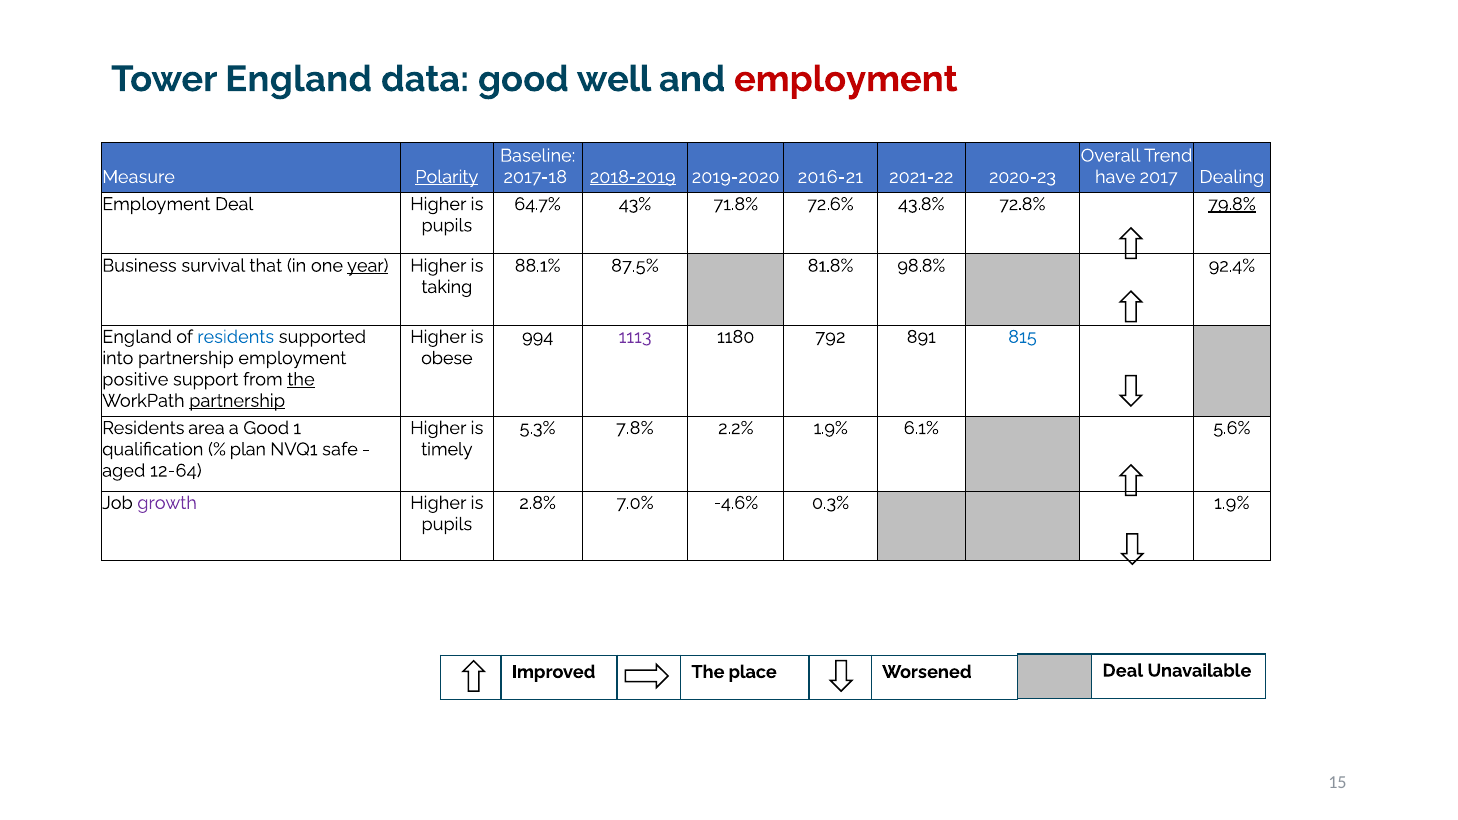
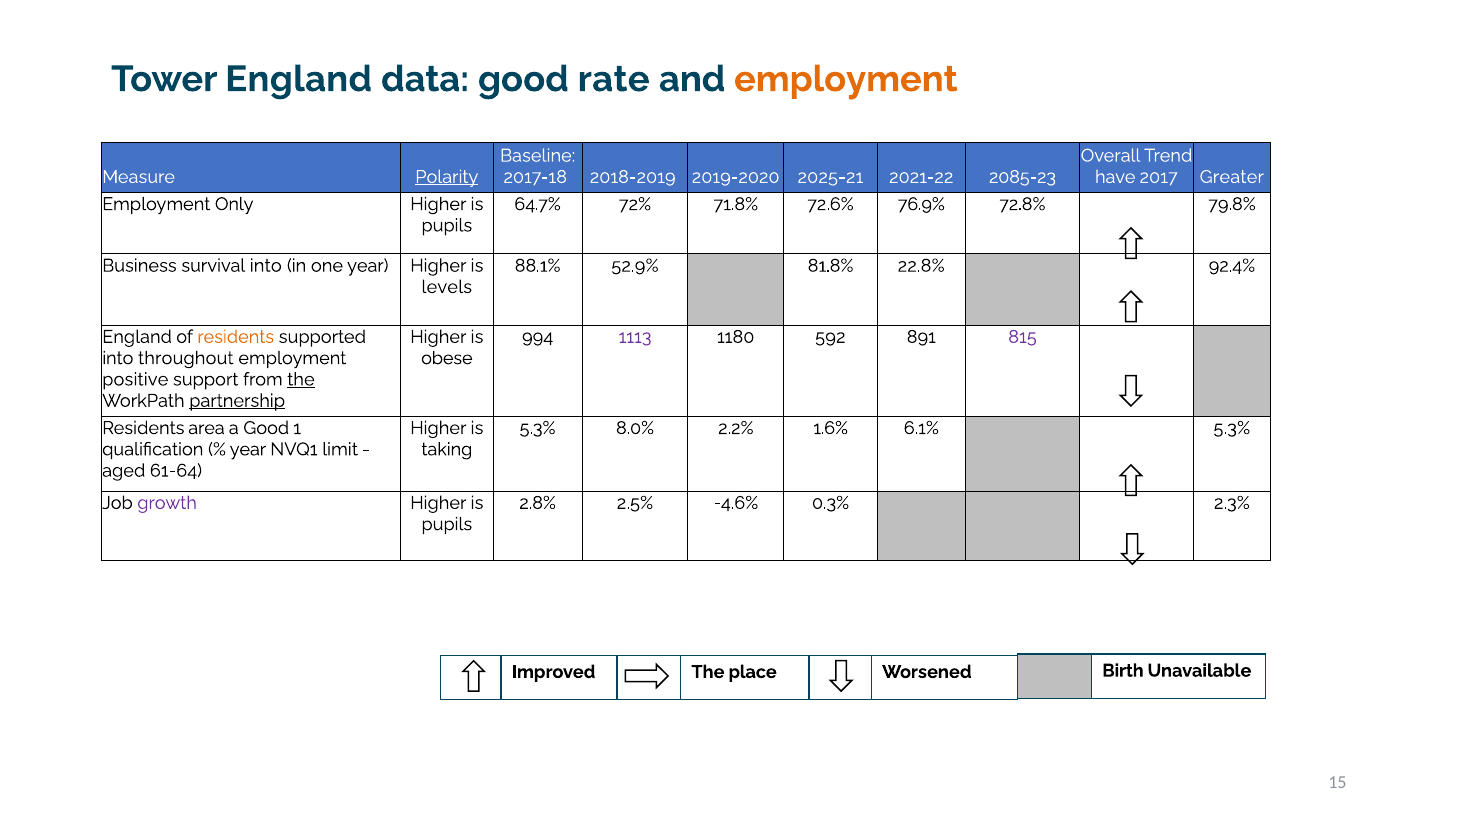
well: well -> rate
employment at (846, 79) colour: red -> orange
2018-2019 underline: present -> none
2016-21: 2016-21 -> 2025-21
2020-23: 2020-23 -> 2085-23
Dealing: Dealing -> Greater
Employment Deal: Deal -> Only
43%: 43% -> 72%
43.8%: 43.8% -> 76.9%
79.8% underline: present -> none
survival that: that -> into
year at (368, 266) underline: present -> none
87.5%: 87.5% -> 52.9%
98.8%: 98.8% -> 22.8%
taking: taking -> levels
residents at (236, 337) colour: blue -> orange
792: 792 -> 592
815 colour: blue -> purple
into partnership: partnership -> throughout
7.8%: 7.8% -> 8.0%
2.2% 1.9%: 1.9% -> 1.6%
6.1% 5.6%: 5.6% -> 5.3%
plan at (248, 449): plan -> year
safe: safe -> limit
timely: timely -> taking
12-64: 12-64 -> 61-64
7.0%: 7.0% -> 2.5%
0.3% 1.9%: 1.9% -> 2.3%
Worsened Deal: Deal -> Birth
